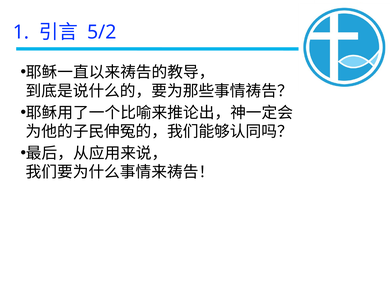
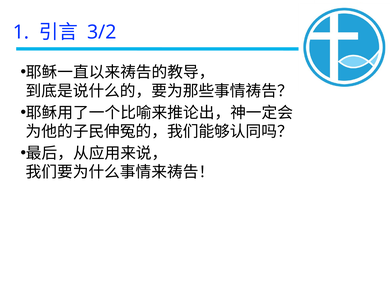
5/2: 5/2 -> 3/2
